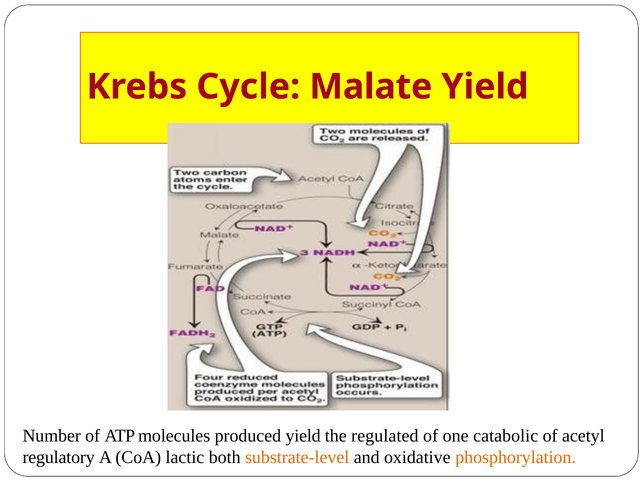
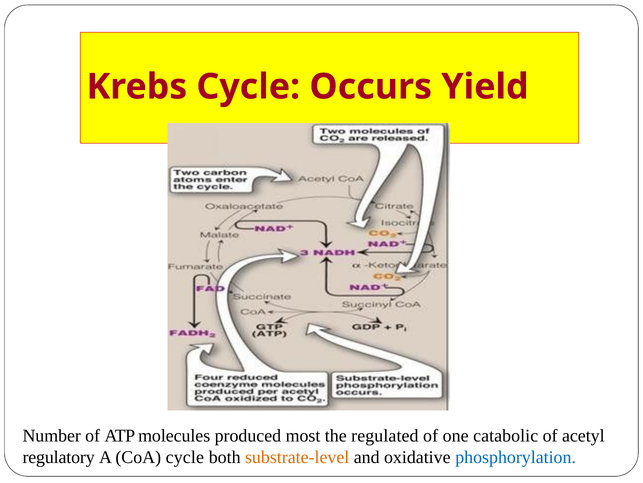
Malate: Malate -> Occurs
produced yield: yield -> most
CoA lactic: lactic -> cycle
phosphorylation colour: orange -> blue
